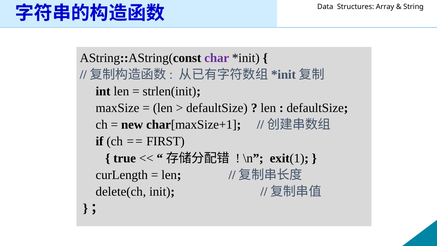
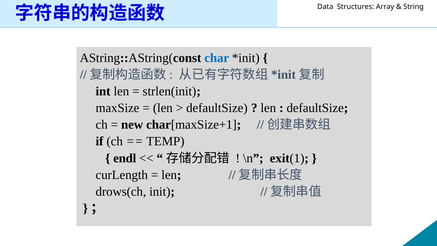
char colour: purple -> blue
FIRST: FIRST -> TEMP
true: true -> endl
delete(ch: delete(ch -> drows(ch
